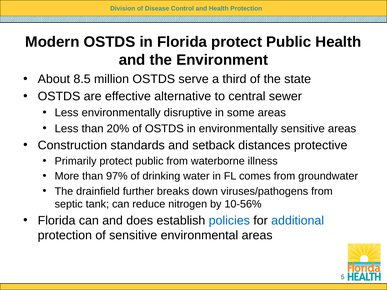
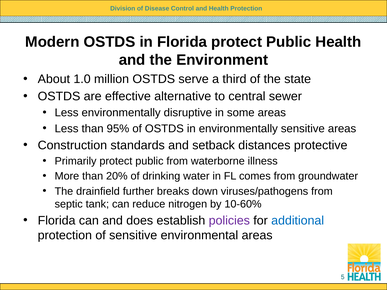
8.5: 8.5 -> 1.0
20%: 20% -> 95%
97%: 97% -> 20%
10-56%: 10-56% -> 10-60%
policies colour: blue -> purple
